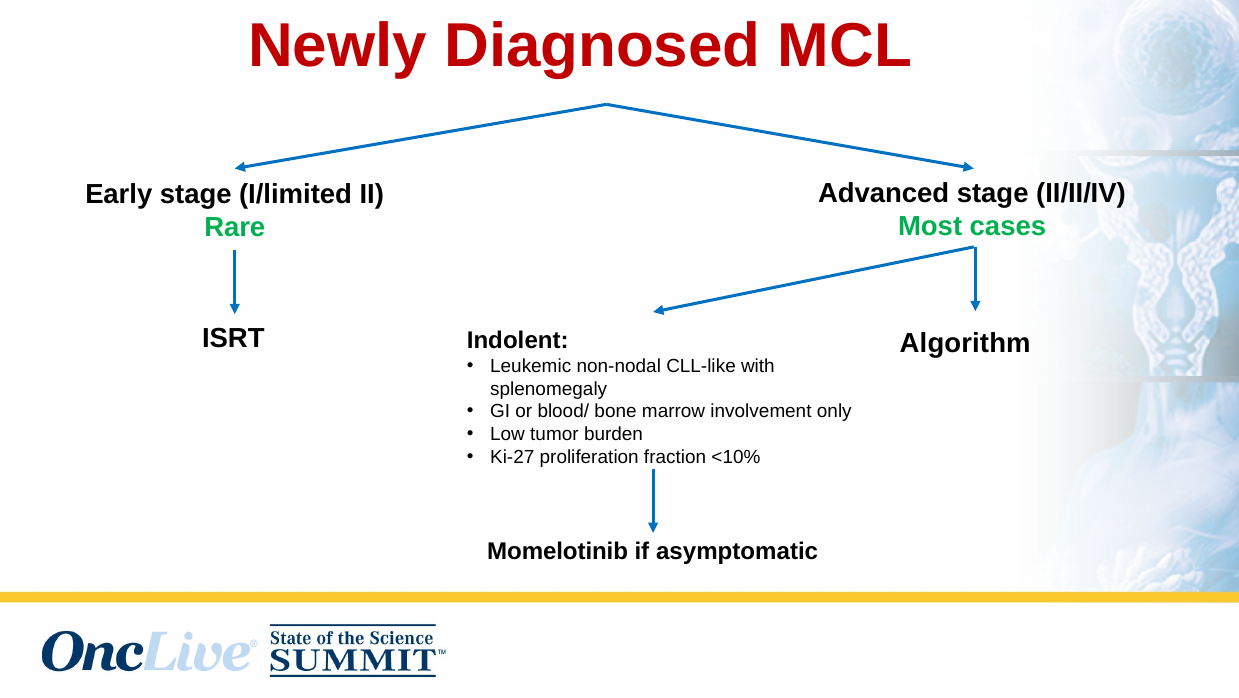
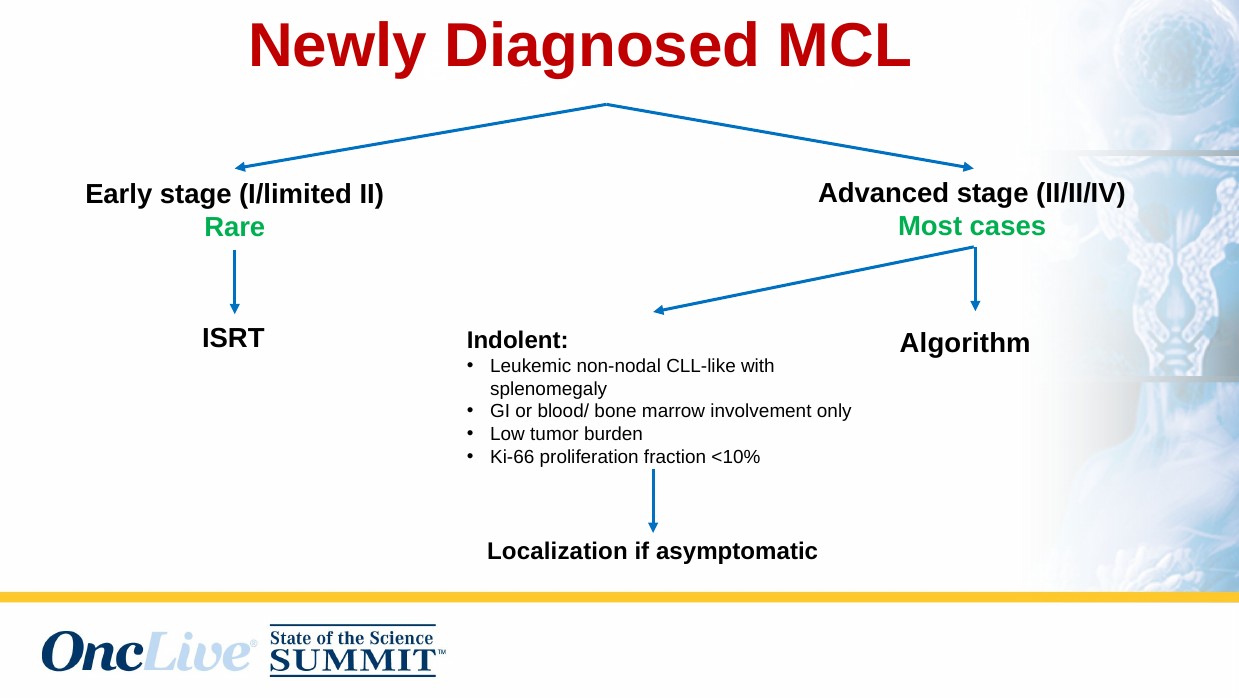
Ki-27: Ki-27 -> Ki-66
Momelotinib: Momelotinib -> Localization
